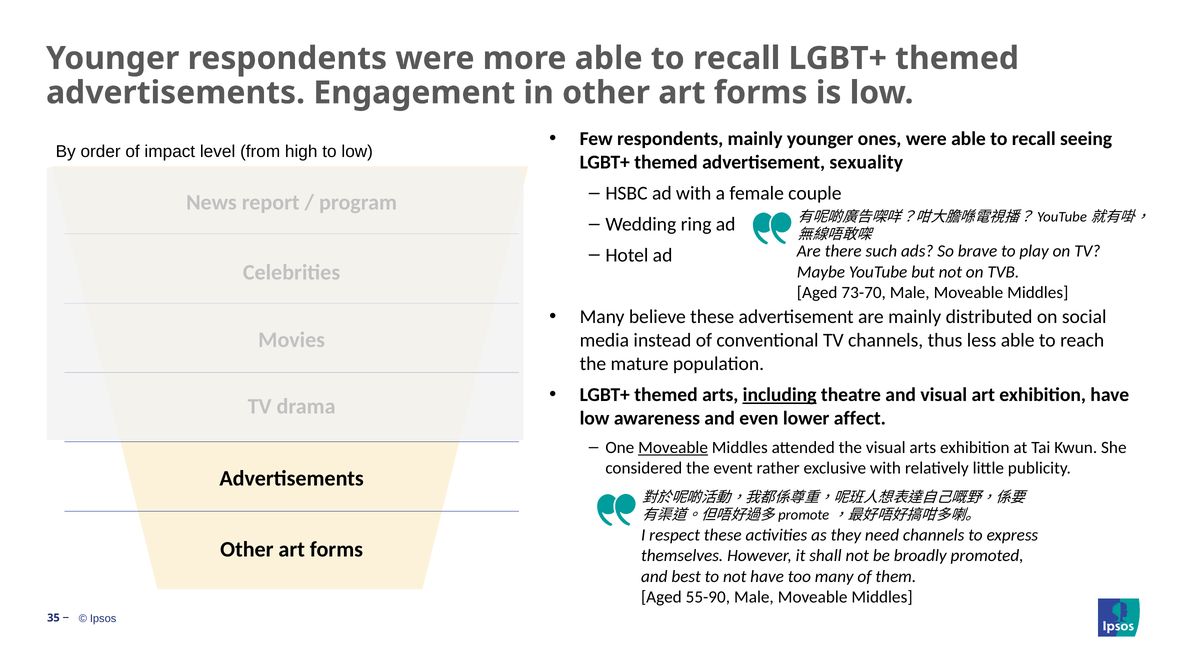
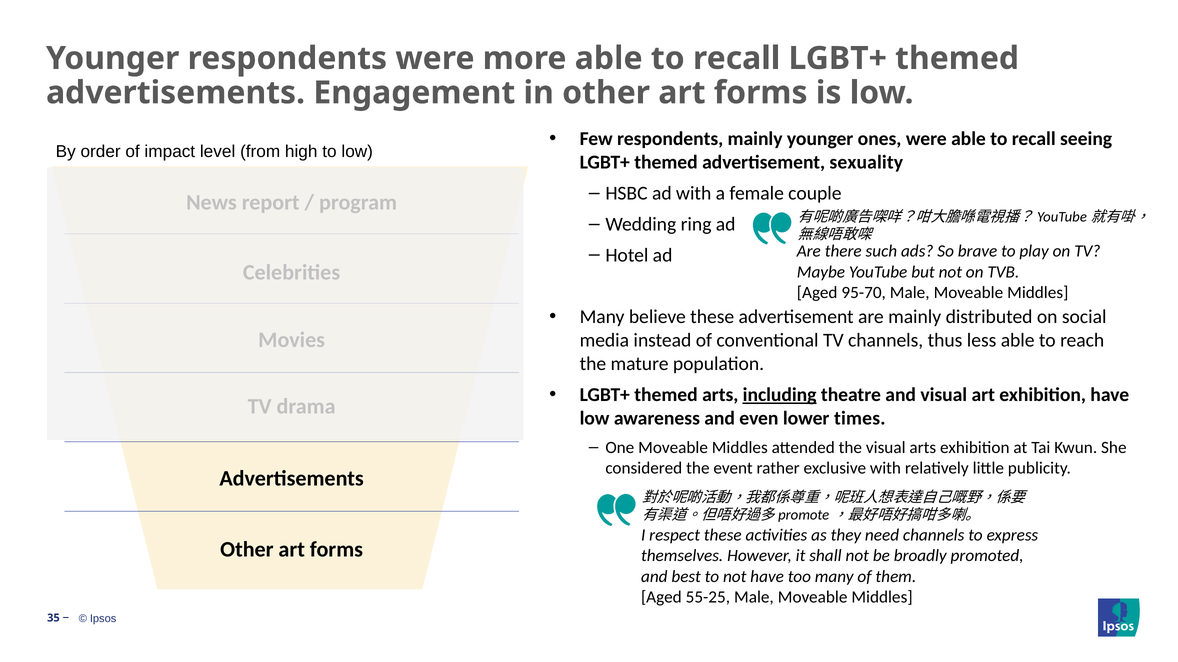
73-70: 73-70 -> 95-70
affect: affect -> times
Moveable at (673, 448) underline: present -> none
55-90: 55-90 -> 55-25
